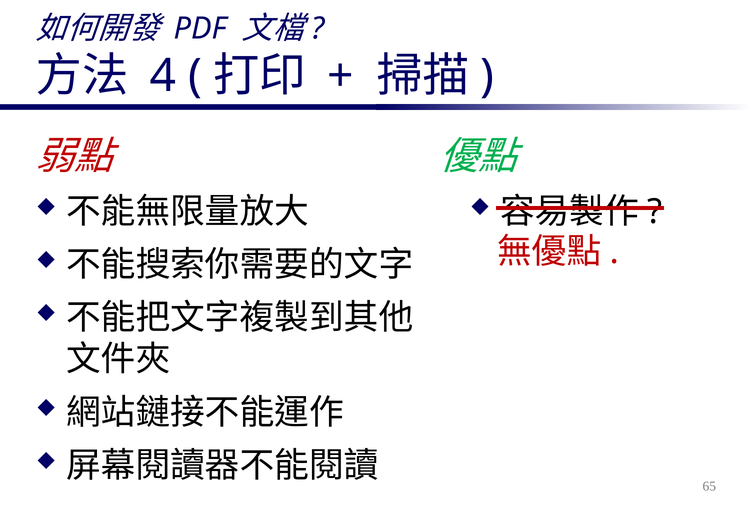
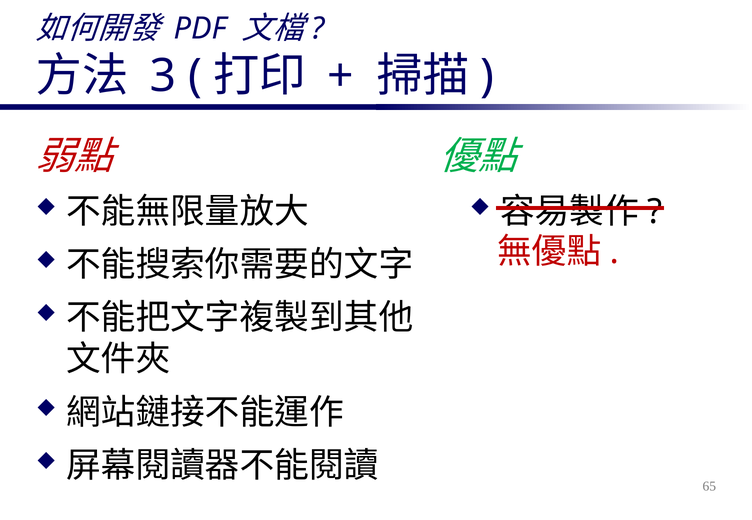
4: 4 -> 3
